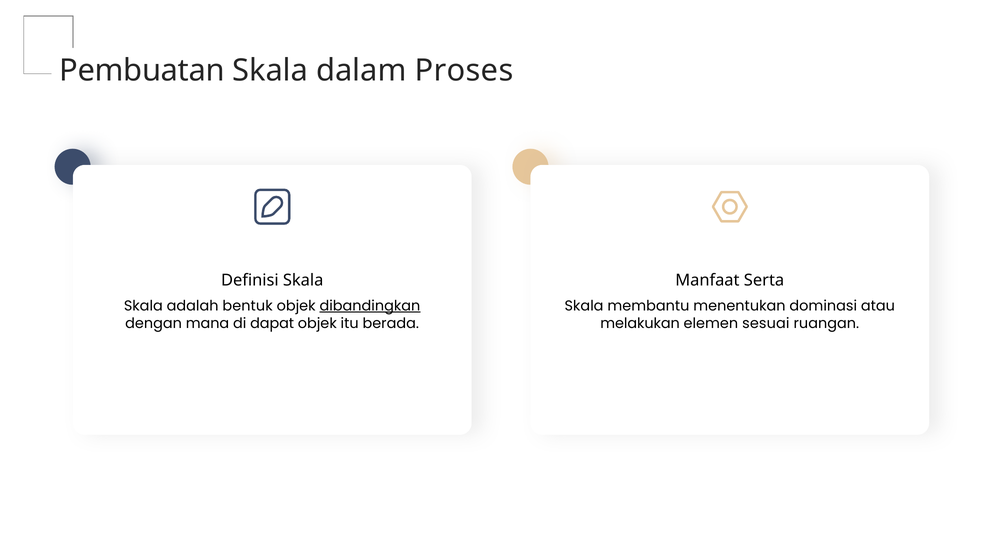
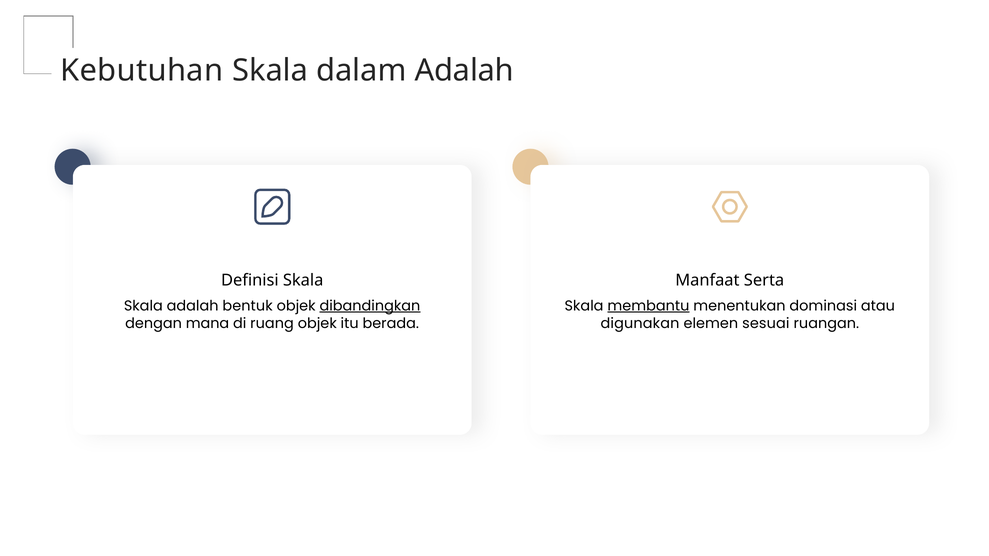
Pembuatan: Pembuatan -> Kebutuhan
dalam Proses: Proses -> Adalah
membantu underline: none -> present
dapat: dapat -> ruang
melakukan: melakukan -> digunakan
